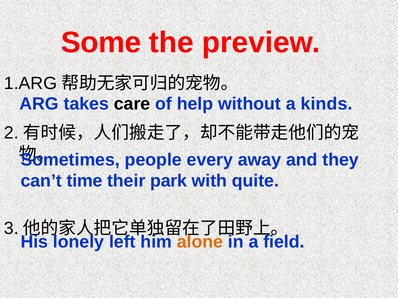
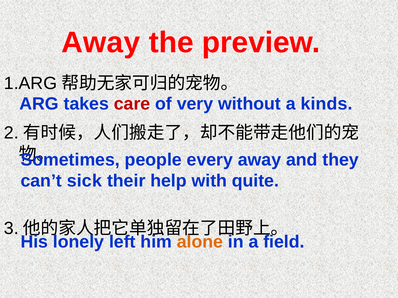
Some at (101, 43): Some -> Away
care colour: black -> red
help: help -> very
time: time -> sick
park: park -> help
